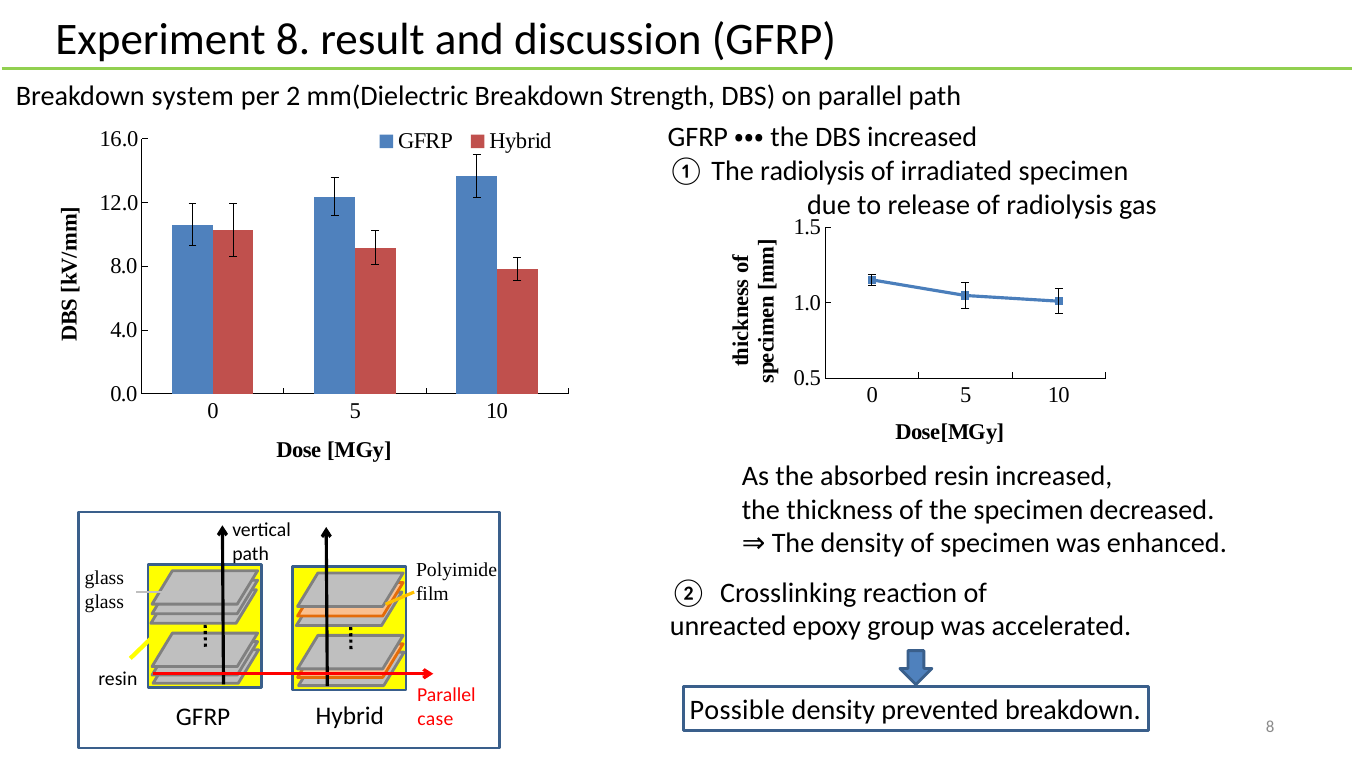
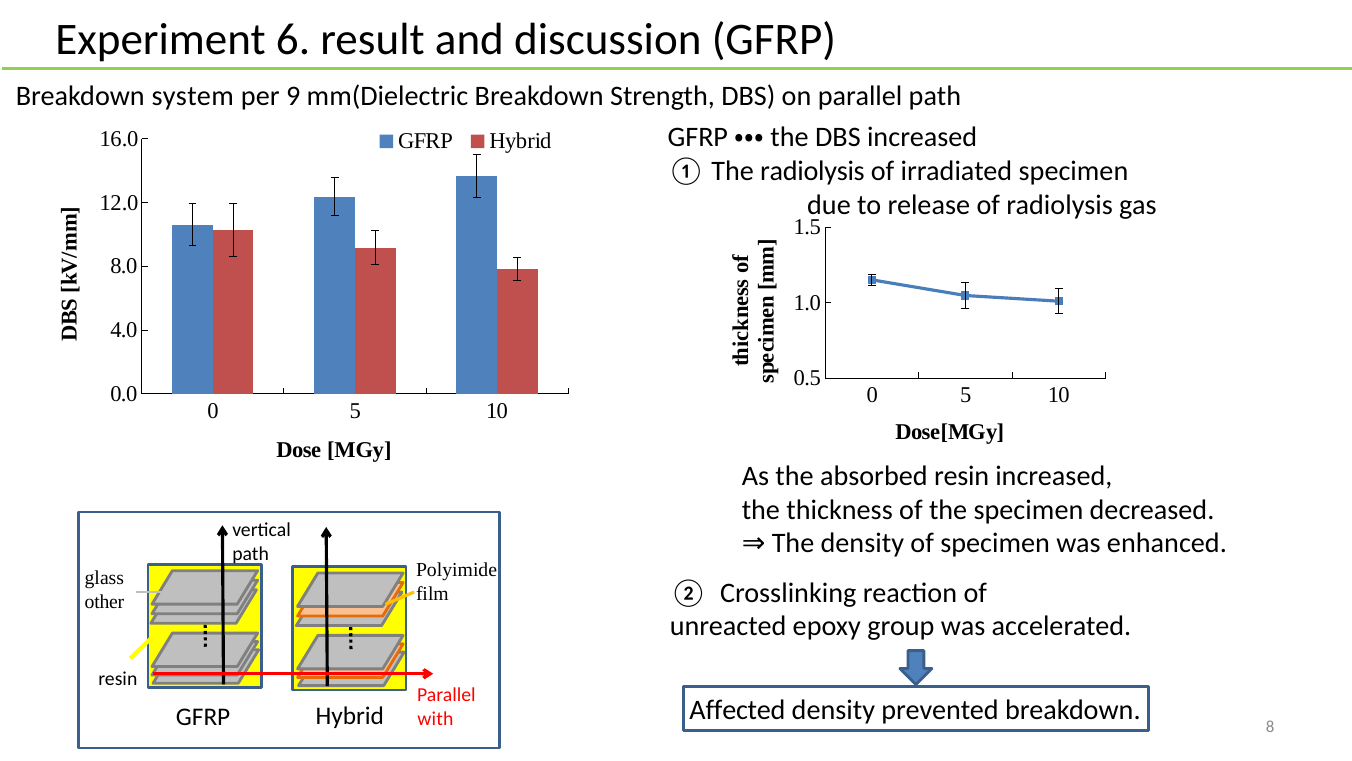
Experiment 8: 8 -> 6
2: 2 -> 9
glass at (104, 602): glass -> other
Possible: Possible -> Affected
case: case -> with
